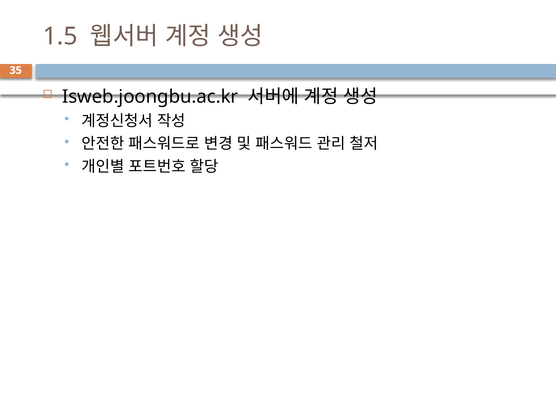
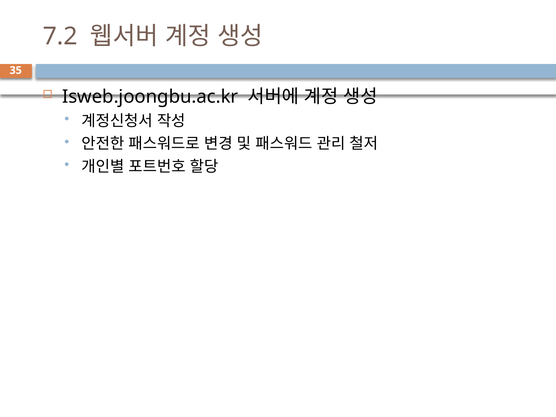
1.5: 1.5 -> 7.2
